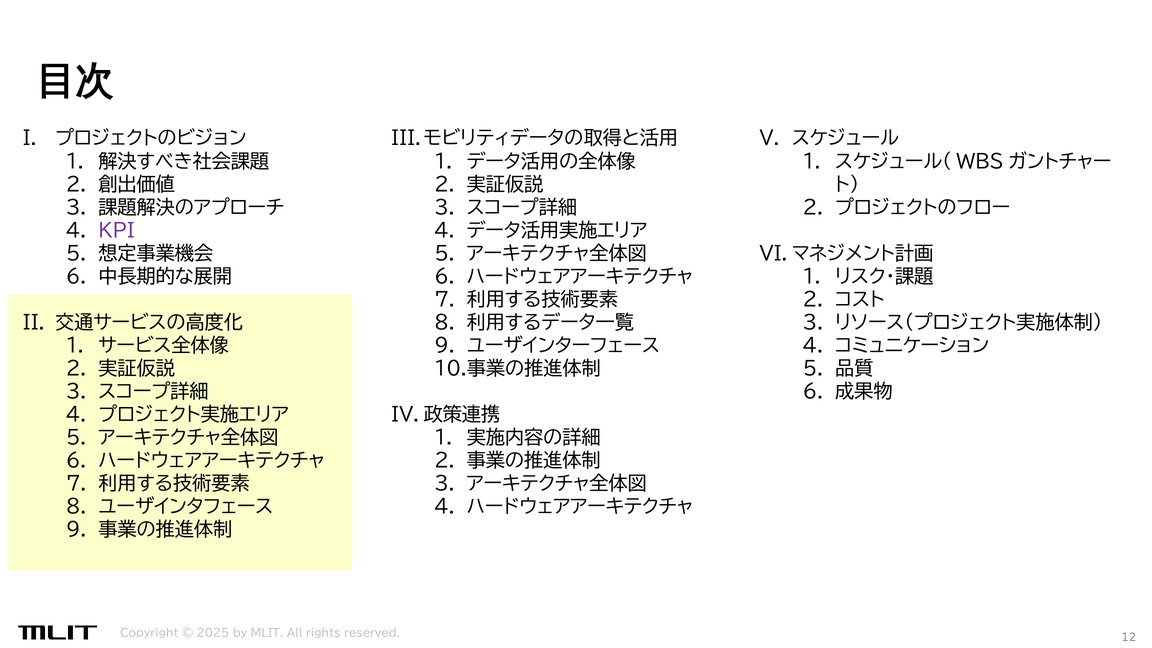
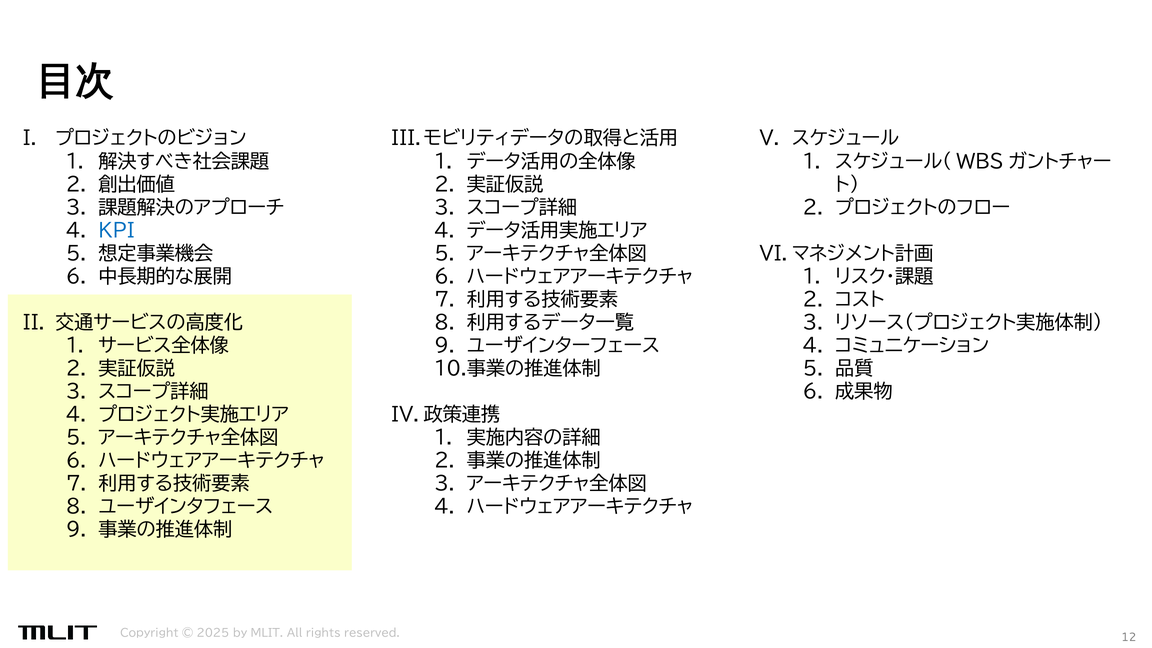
KPI colour: purple -> blue
